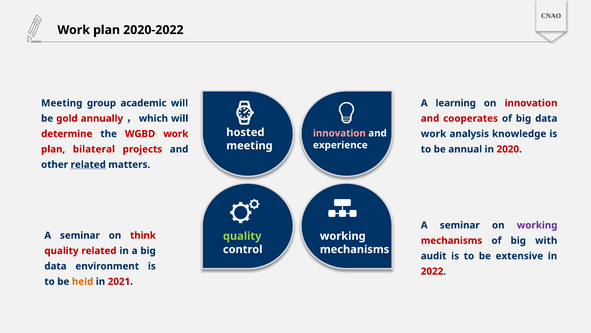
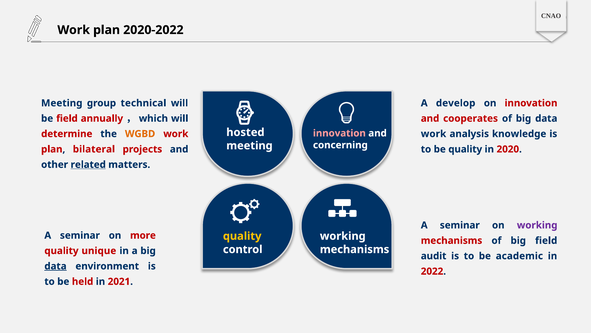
academic: academic -> technical
learning: learning -> develop
be gold: gold -> field
WGBD colour: red -> orange
experience: experience -> concerning
be annual: annual -> quality
think: think -> more
quality at (242, 236) colour: light green -> yellow
big with: with -> field
quality related: related -> unique
extensive: extensive -> academic
data at (55, 266) underline: none -> present
held colour: orange -> red
